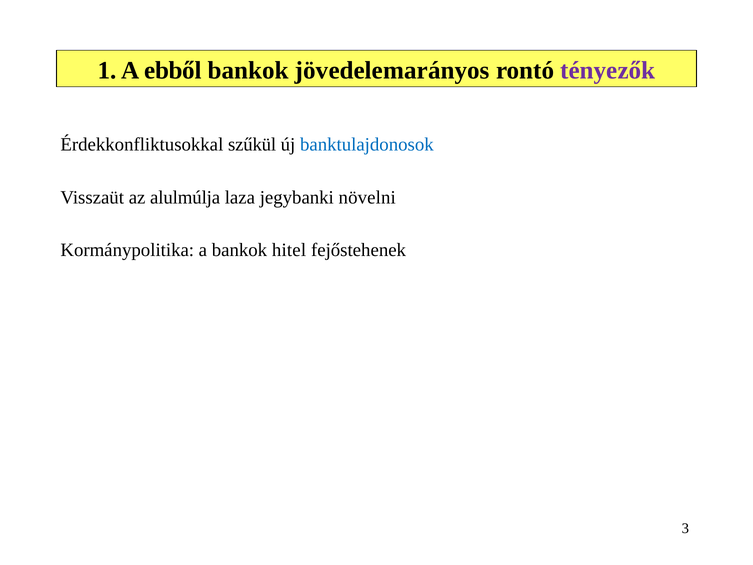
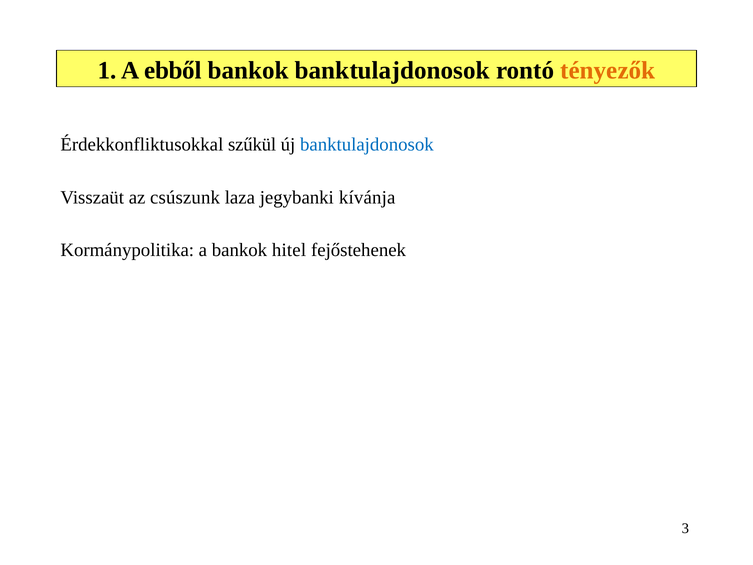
bankok jövedelemarányos: jövedelemarányos -> banktulajdonosok
tényezők colour: purple -> orange
alulmúlja: alulmúlja -> csúszunk
növelni: növelni -> kívánja
